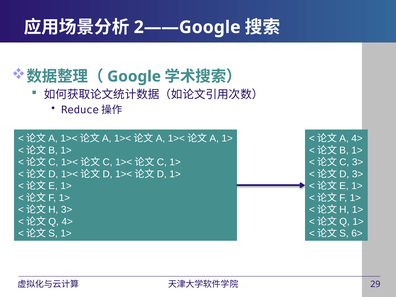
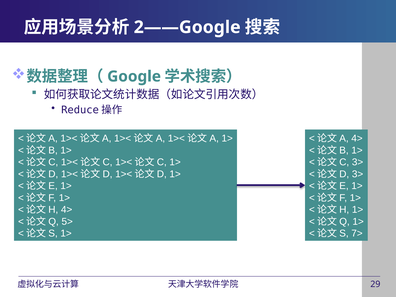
3> at (67, 210): 3> -> 4>
4> at (67, 222): 4> -> 5>
6>: 6> -> 7>
